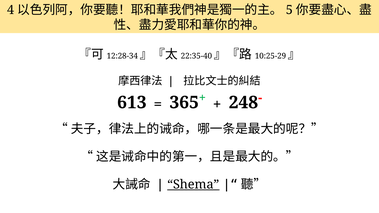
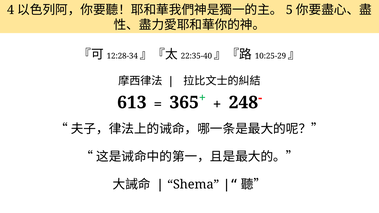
Shema underline: present -> none
